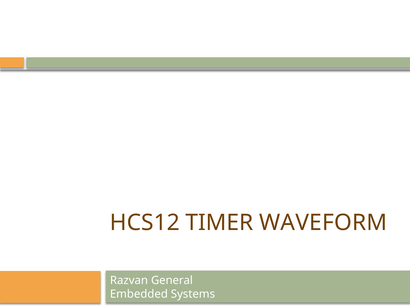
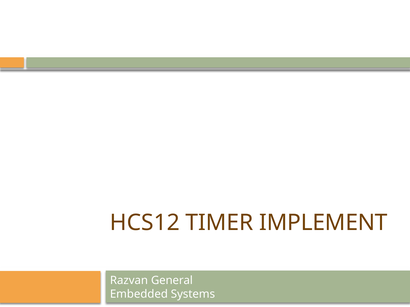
WAVEFORM: WAVEFORM -> IMPLEMENT
